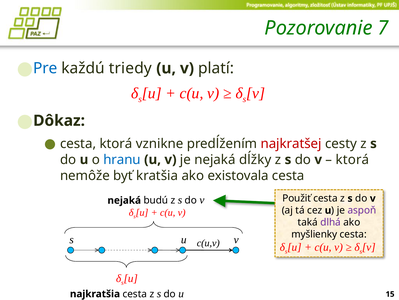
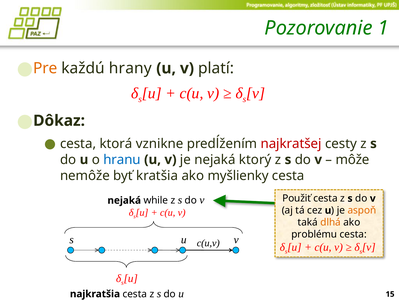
7: 7 -> 1
Pre colour: blue -> orange
triedy: triedy -> hrany
dĺžky: dĺžky -> ktorý
ktorá at (352, 159): ktorá -> môže
existovala: existovala -> myšlienky
budú: budú -> while
aspoň colour: purple -> orange
dlhá colour: purple -> orange
myšlienky: myšlienky -> problému
